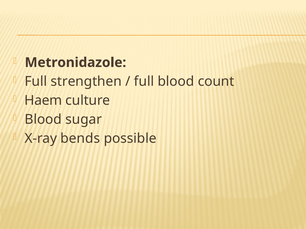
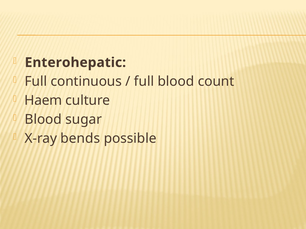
Metronidazole: Metronidazole -> Enterohepatic
strengthen: strengthen -> continuous
